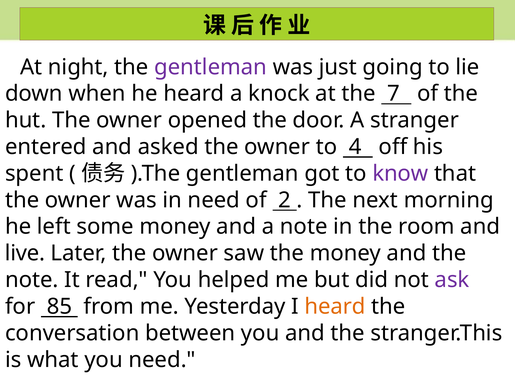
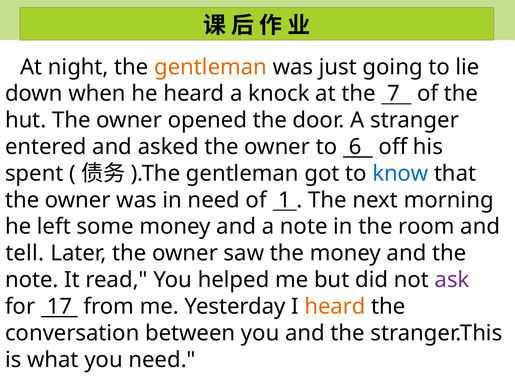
gentleman at (211, 67) colour: purple -> orange
4: 4 -> 6
know colour: purple -> blue
2: 2 -> 1
live: live -> tell
85: 85 -> 17
